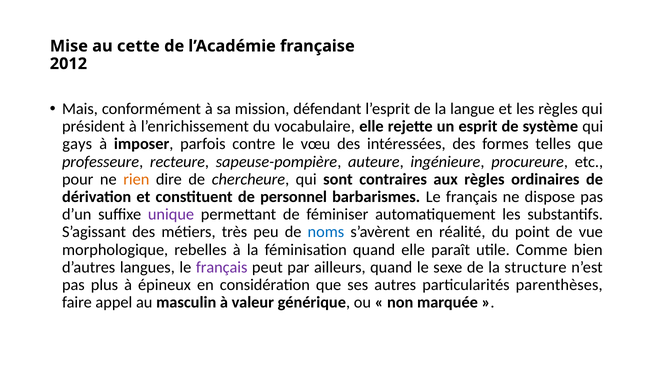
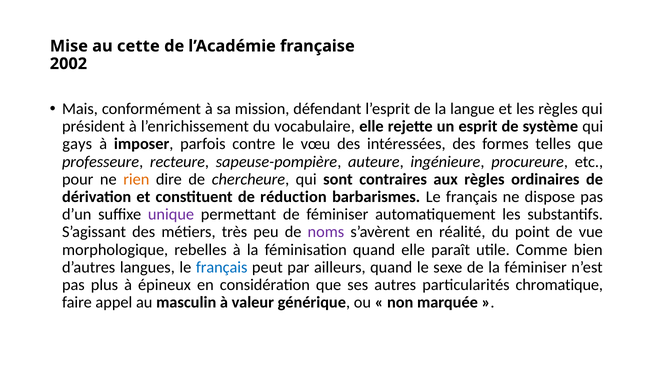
2012: 2012 -> 2002
personnel: personnel -> réduction
noms colour: blue -> purple
français at (222, 268) colour: purple -> blue
la structure: structure -> féminiser
parenthèses: parenthèses -> chromatique
